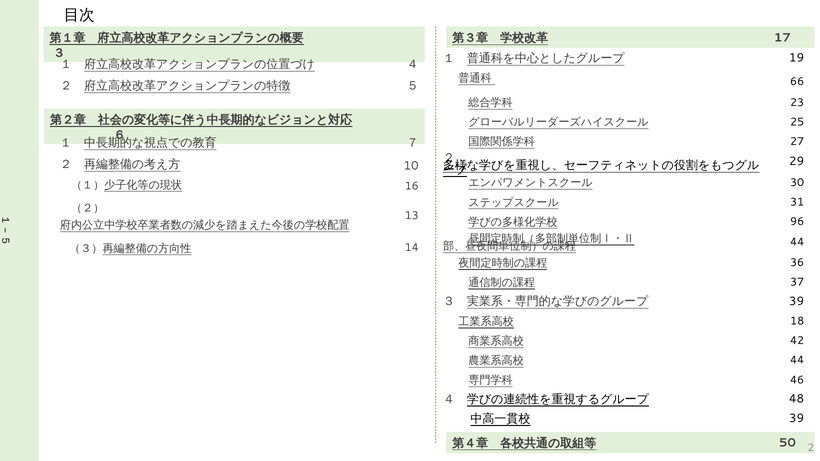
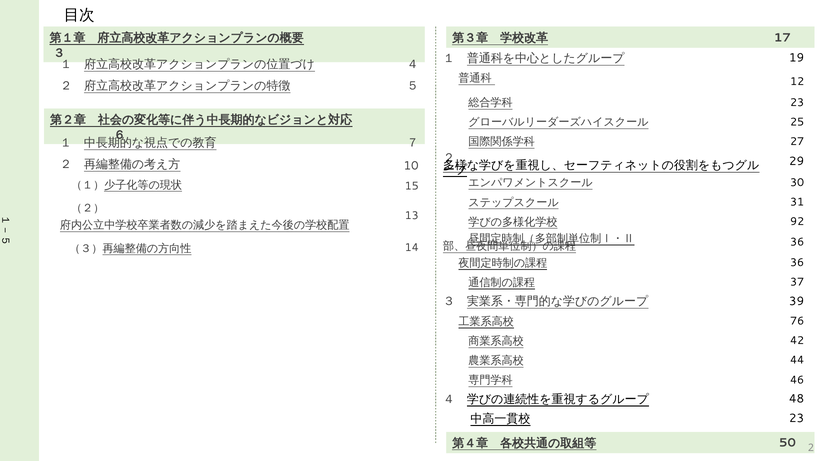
66: 66 -> 12
16: 16 -> 15
96: 96 -> 92
44 at (797, 242): 44 -> 36
18: 18 -> 76
39 at (797, 419): 39 -> 23
